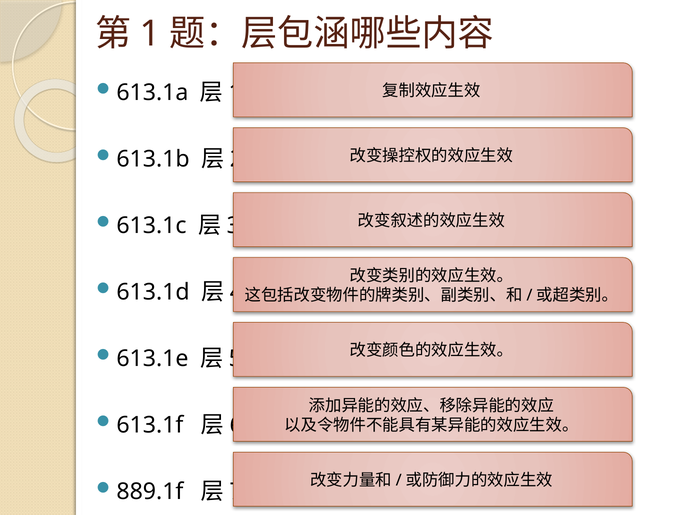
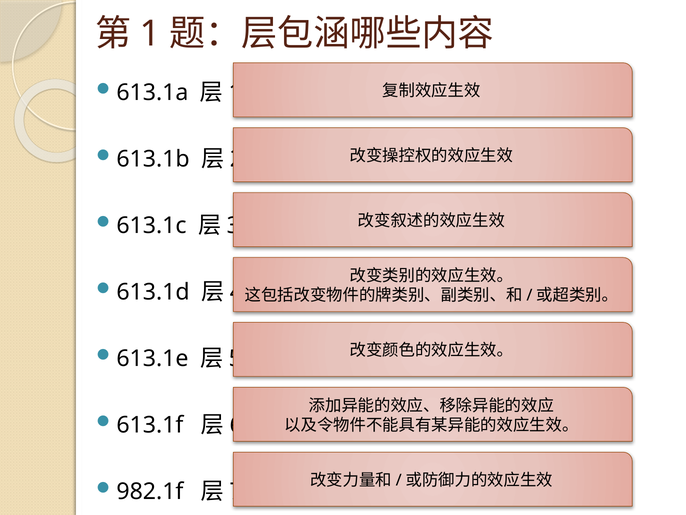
889.1f: 889.1f -> 982.1f
